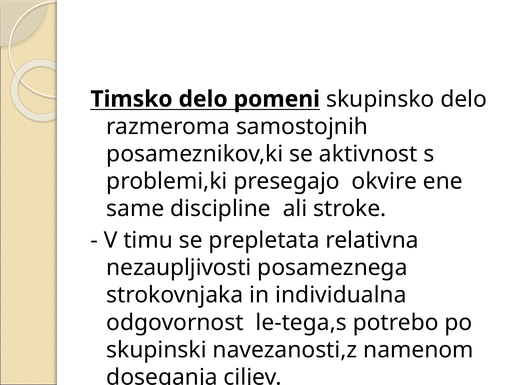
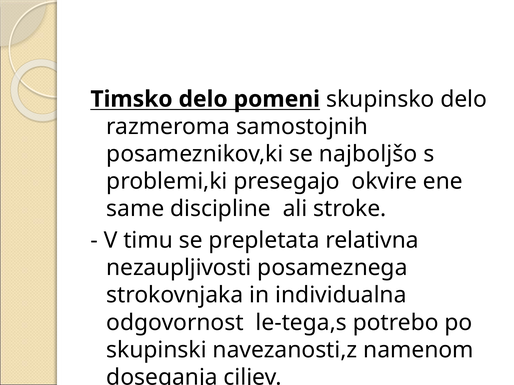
aktivnost: aktivnost -> najboljšo
